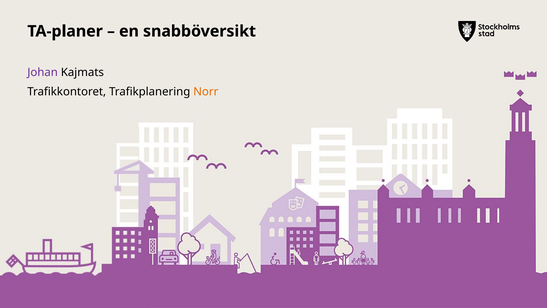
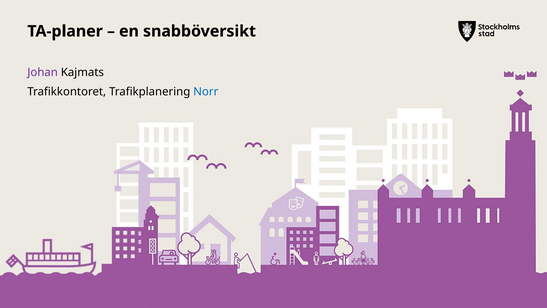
Norr colour: orange -> blue
